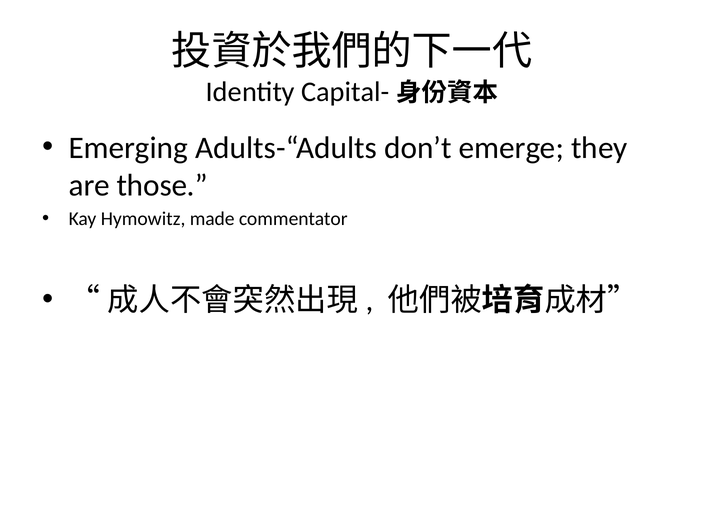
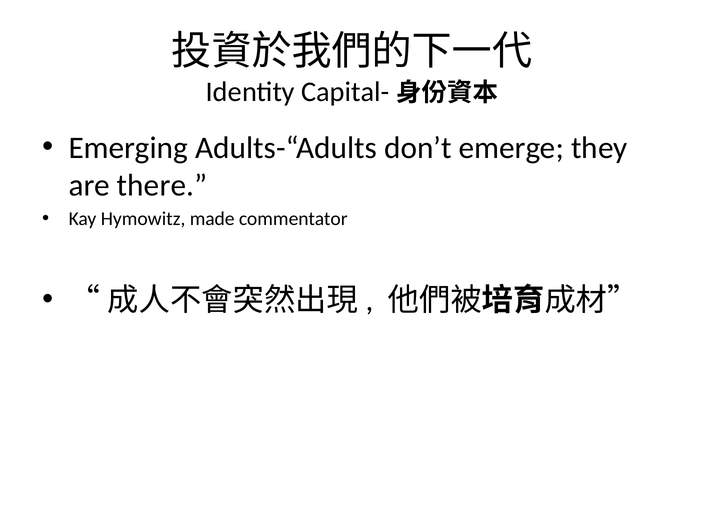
those: those -> there
